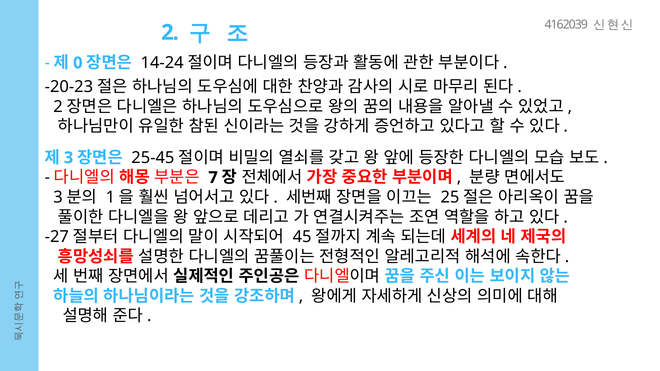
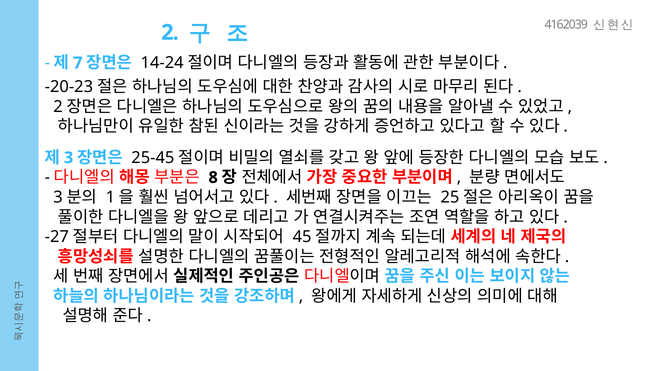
0: 0 -> 7
7: 7 -> 8
